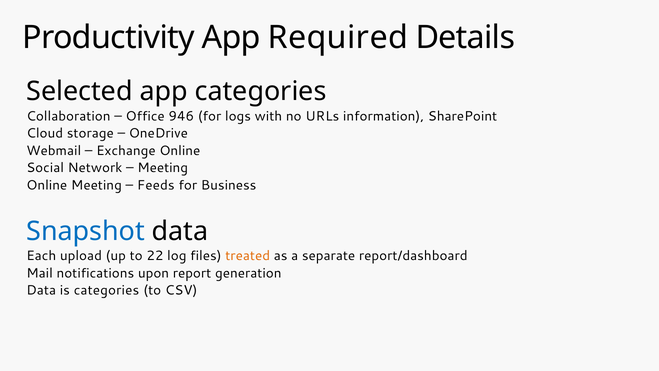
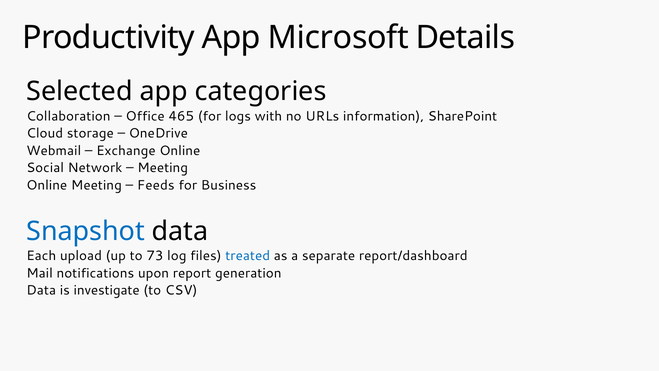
Required: Required -> Microsoft
946: 946 -> 465
22: 22 -> 73
treated colour: orange -> blue
is categories: categories -> investigate
